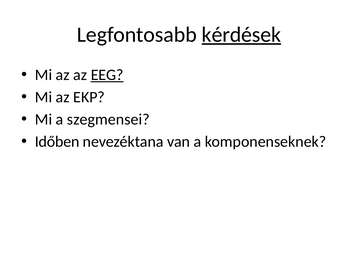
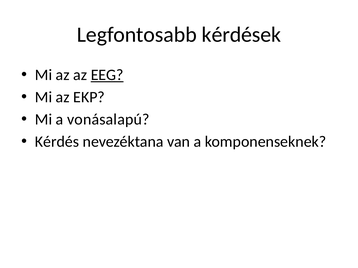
kérdések underline: present -> none
szegmensei: szegmensei -> vonásalapú
Időben: Időben -> Kérdés
